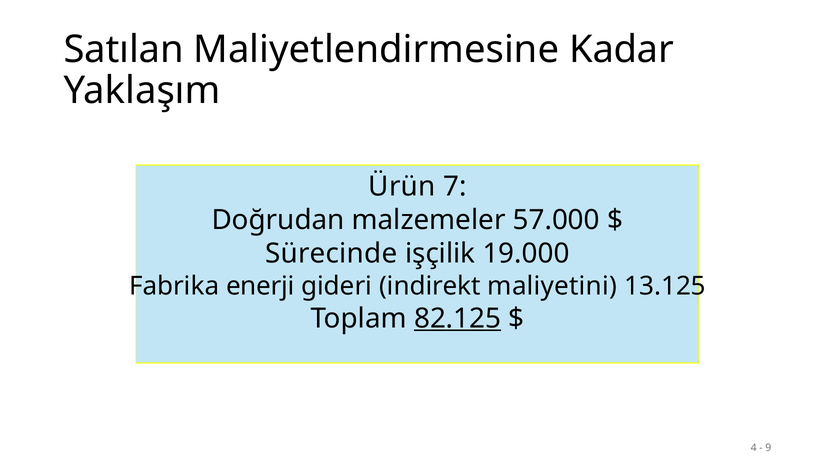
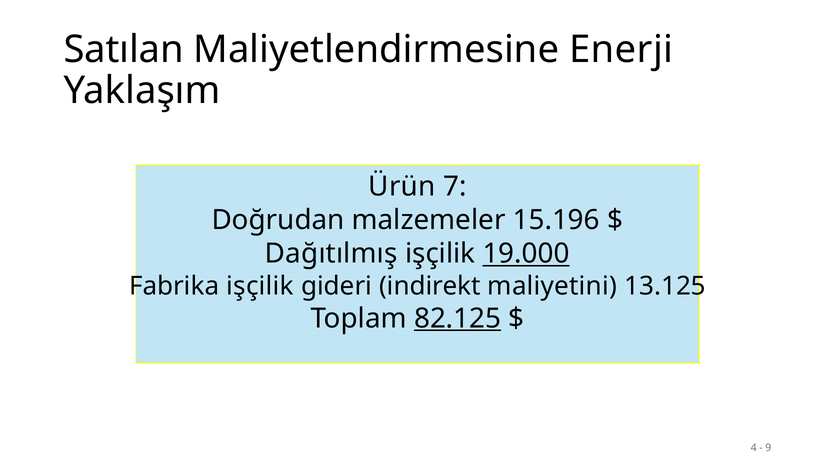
Kadar: Kadar -> Enerji
57.000: 57.000 -> 15.196
Sürecinde: Sürecinde -> Dağıtılmış
19.000 underline: none -> present
Fabrika enerji: enerji -> işçilik
